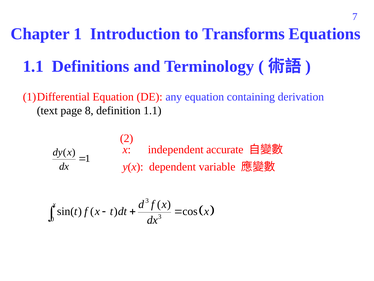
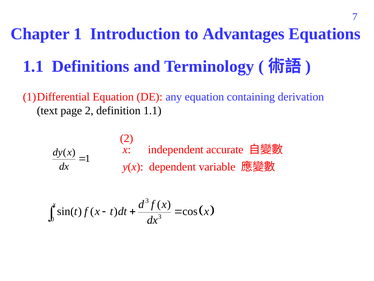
Transforms: Transforms -> Advantages
page 8: 8 -> 2
